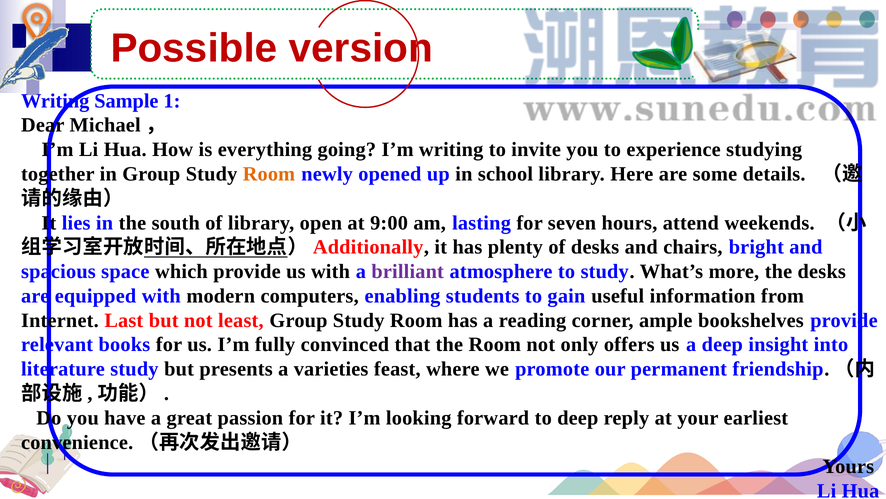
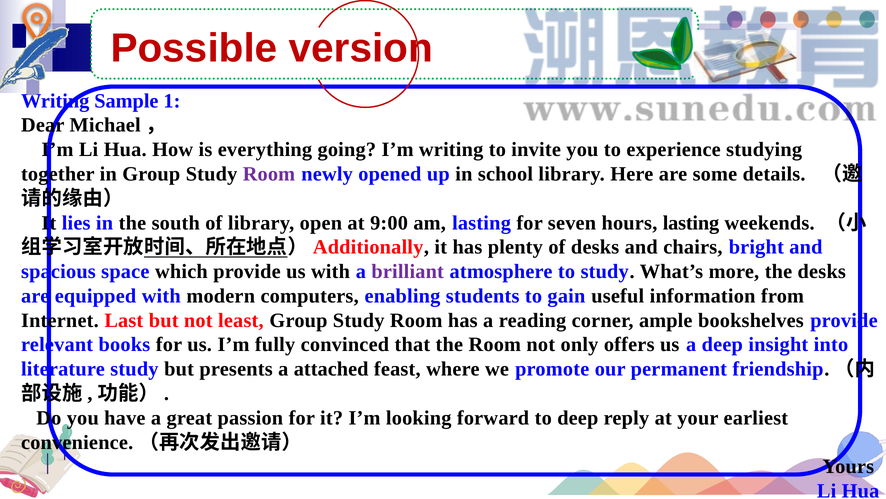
Room at (269, 174) colour: orange -> purple
hours attend: attend -> lasting
varieties: varieties -> attached
